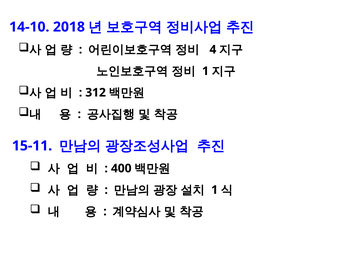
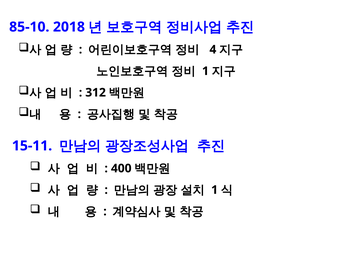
14-10: 14-10 -> 85-10
